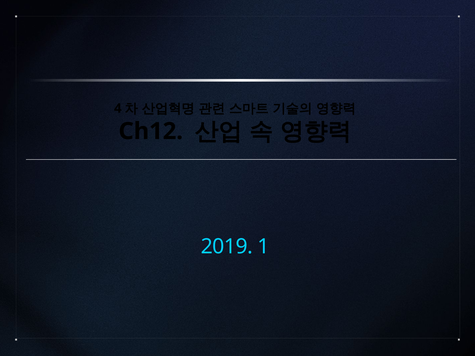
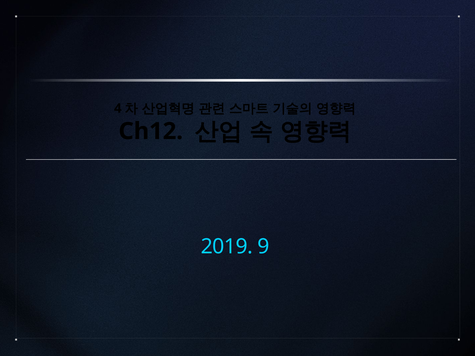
1: 1 -> 9
